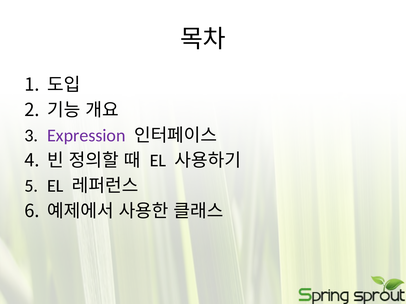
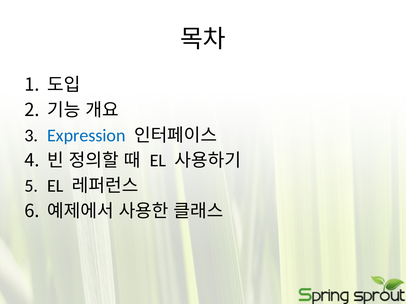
Expression colour: purple -> blue
